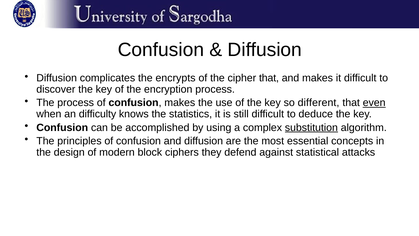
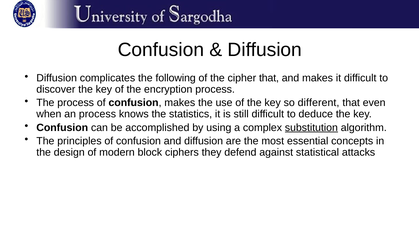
encrypts: encrypts -> following
even underline: present -> none
an difficulty: difficulty -> process
